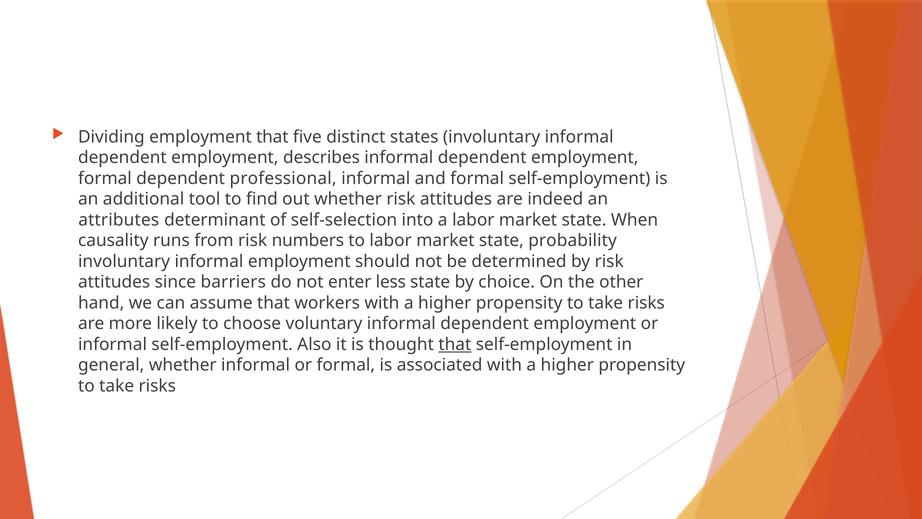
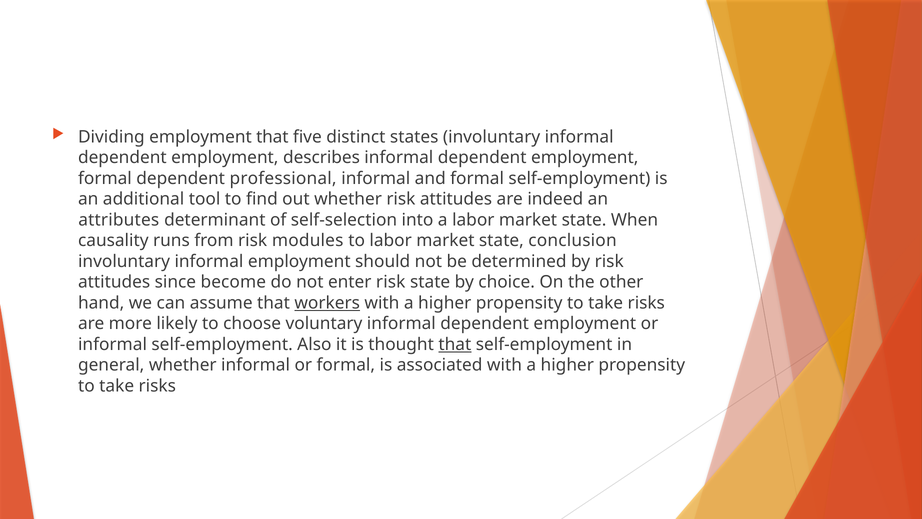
numbers: numbers -> modules
probability: probability -> conclusion
barriers: barriers -> become
enter less: less -> risk
workers underline: none -> present
